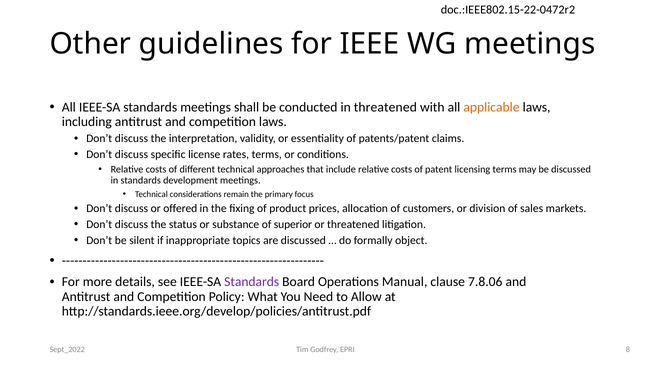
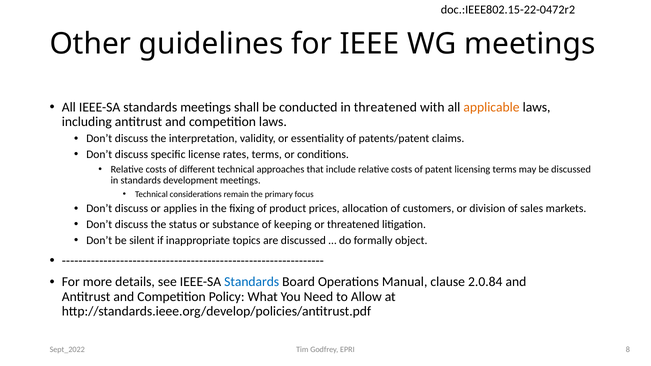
offered: offered -> applies
superior: superior -> keeping
Standards at (252, 282) colour: purple -> blue
7.8.06: 7.8.06 -> 2.0.84
